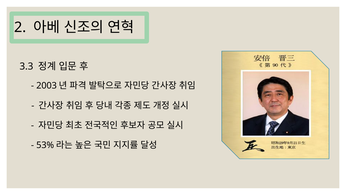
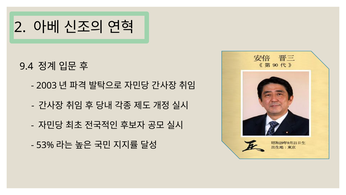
3.3: 3.3 -> 9.4
